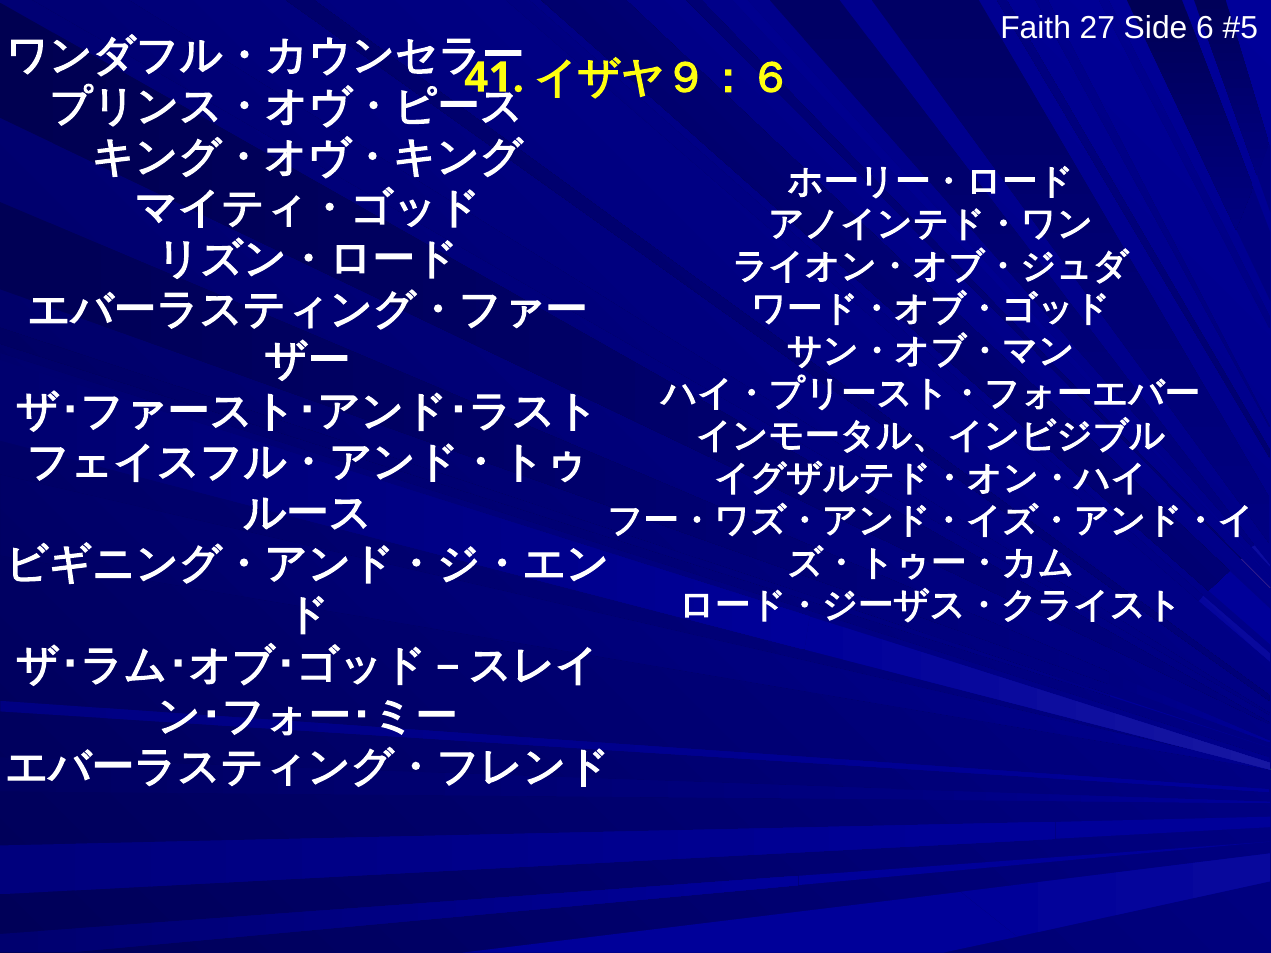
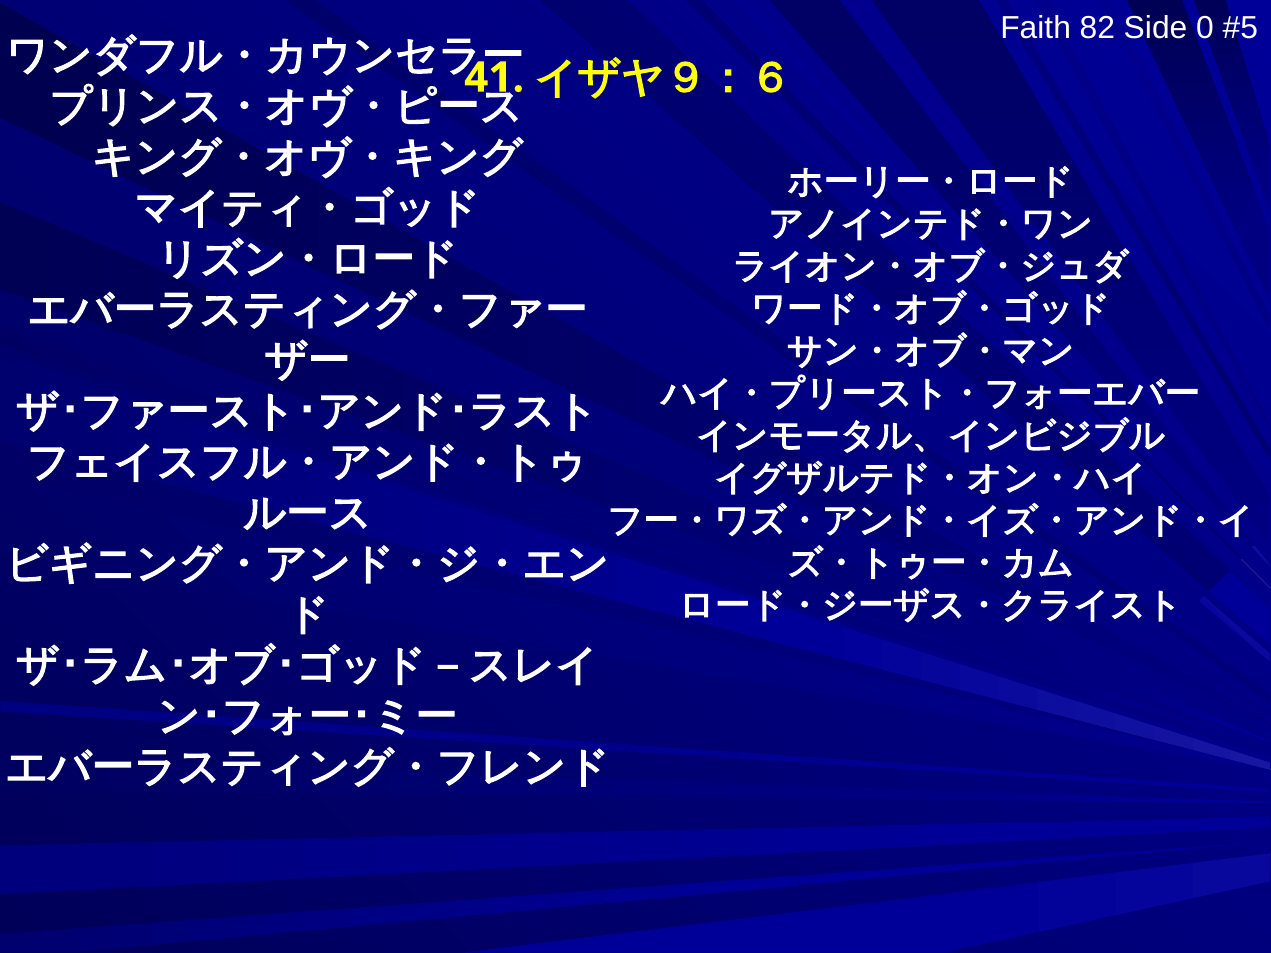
27: 27 -> 82
6: 6 -> 0
